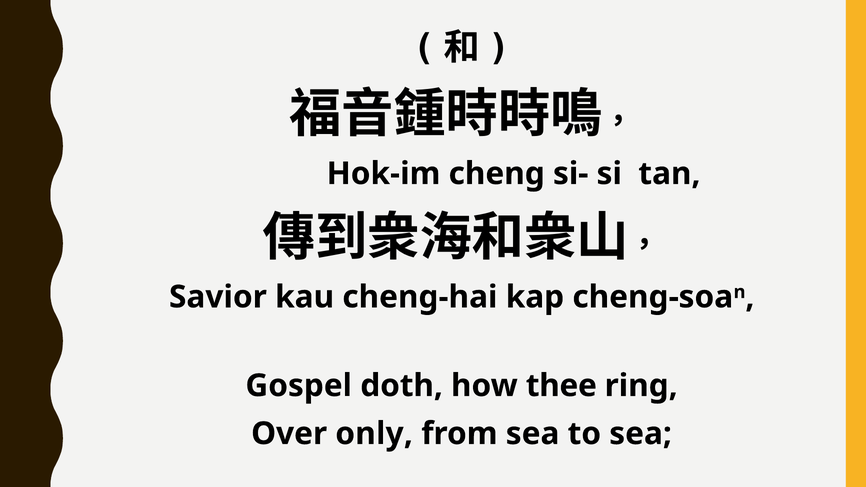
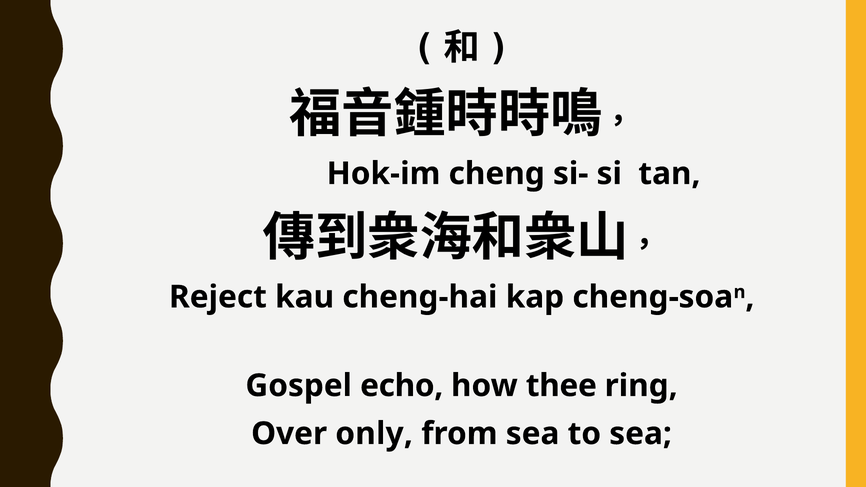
Savior: Savior -> Reject
doth: doth -> echo
